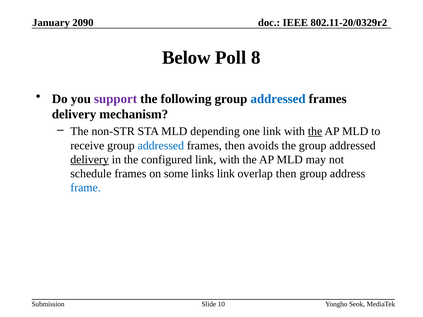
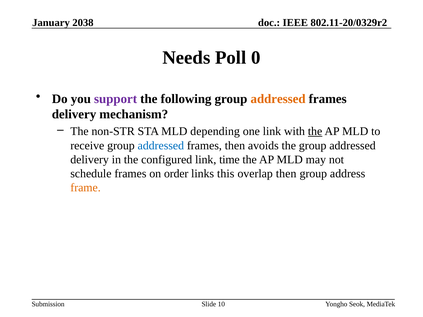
2090: 2090 -> 2038
Below: Below -> Needs
8: 8 -> 0
addressed at (278, 99) colour: blue -> orange
delivery at (90, 160) underline: present -> none
configured link with: with -> time
some: some -> order
links link: link -> this
frame colour: blue -> orange
